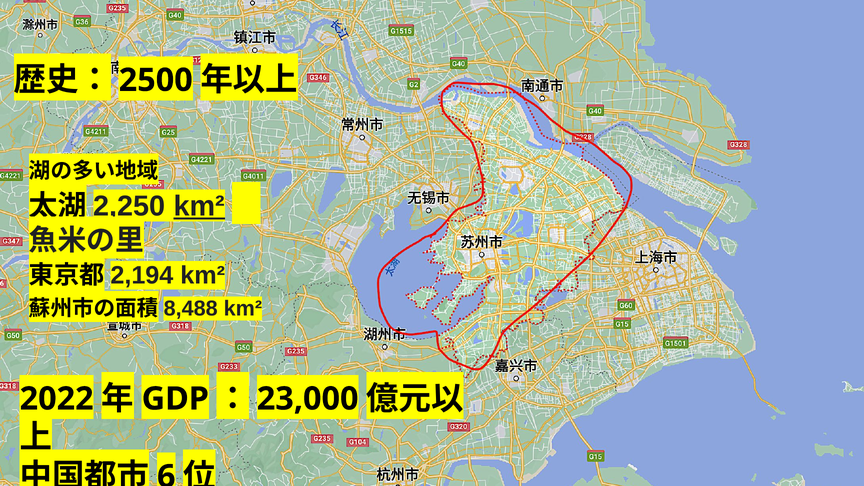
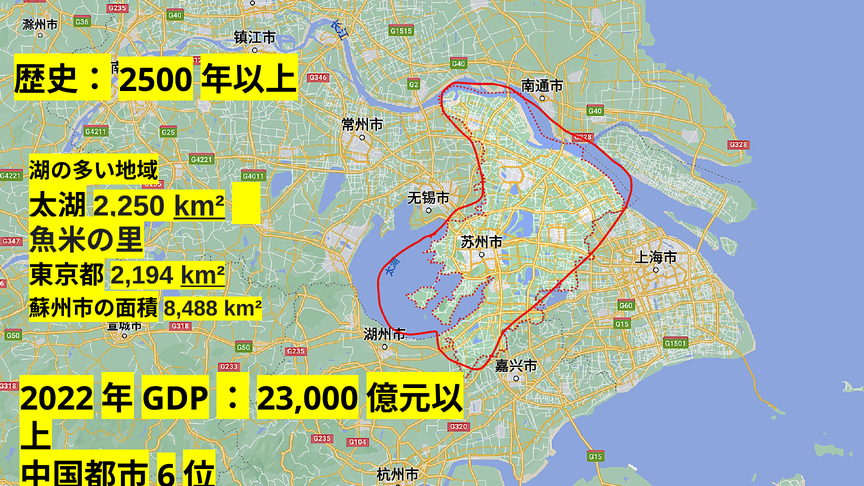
km² at (203, 276) underline: none -> present
